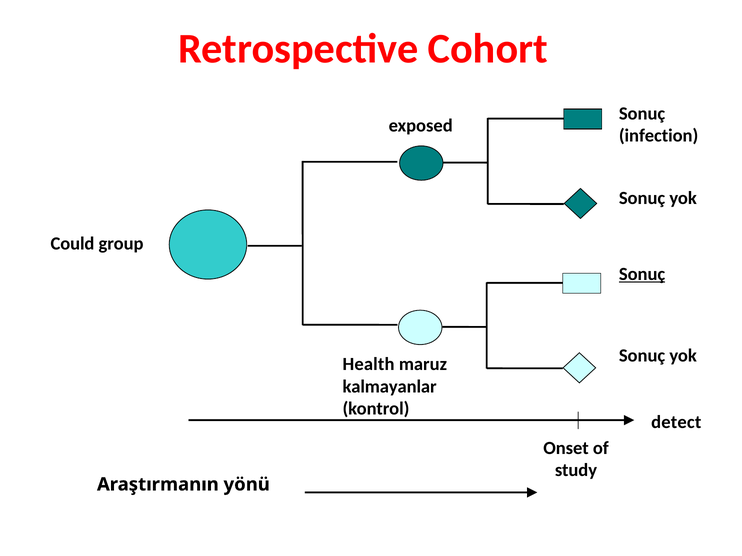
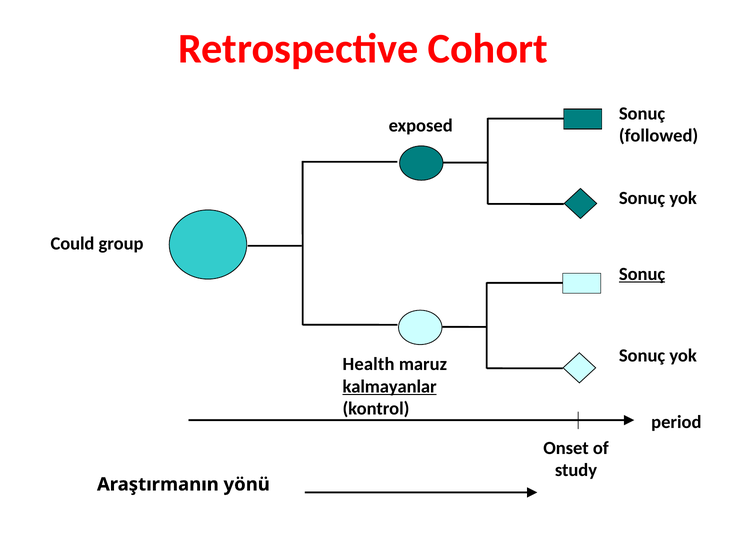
infection: infection -> followed
kalmayanlar underline: none -> present
detect: detect -> period
